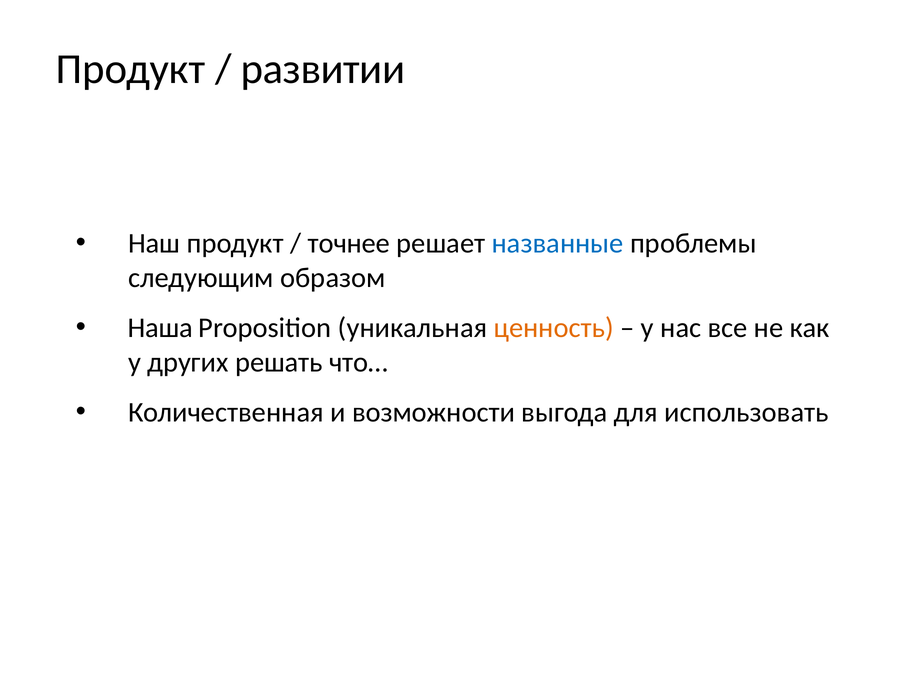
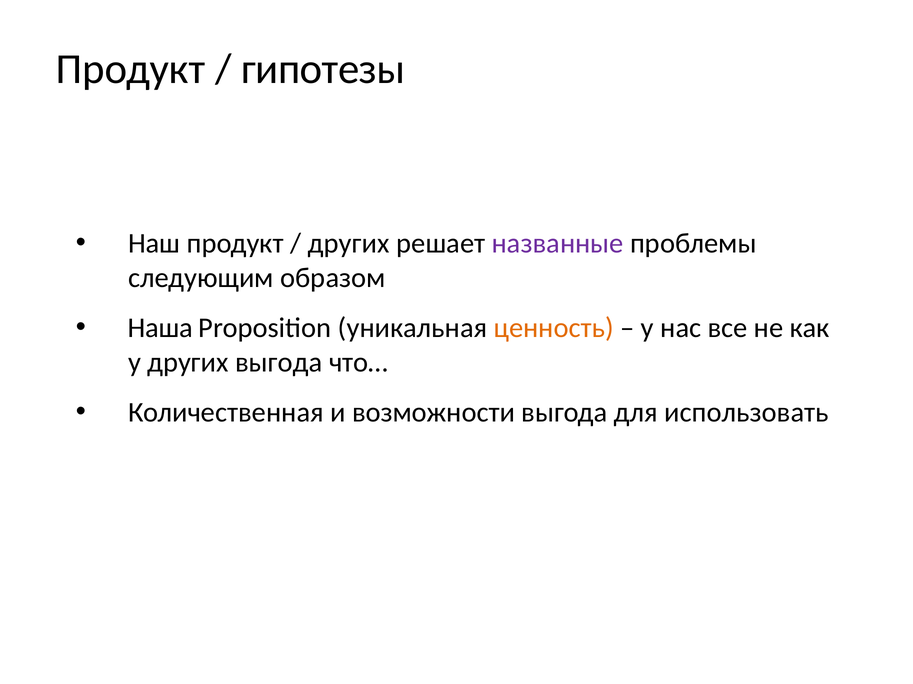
развитии: развитии -> гипотезы
точнее at (349, 244): точнее -> других
названные colour: blue -> purple
других решать: решать -> выгода
